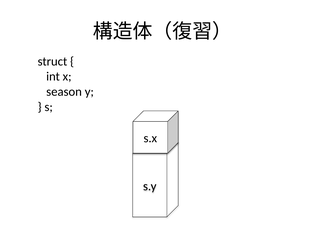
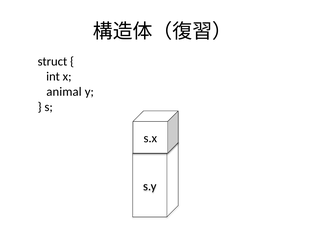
season: season -> animal
